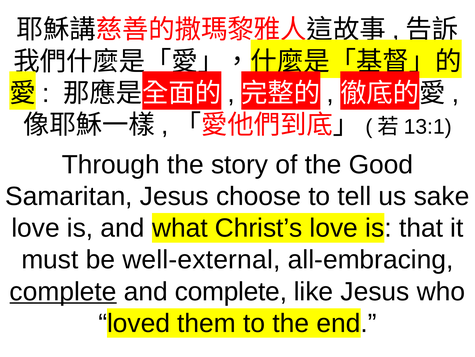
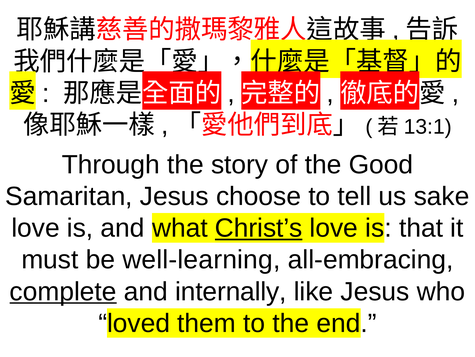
Christ’s underline: none -> present
well-external: well-external -> well-learning
and complete: complete -> internally
